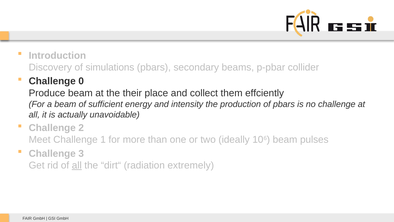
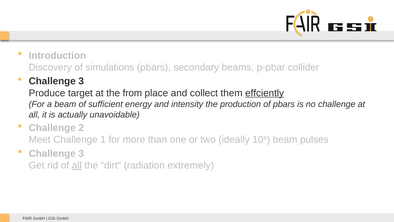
0 at (81, 81): 0 -> 3
Produce beam: beam -> target
their: their -> from
effciently underline: none -> present
